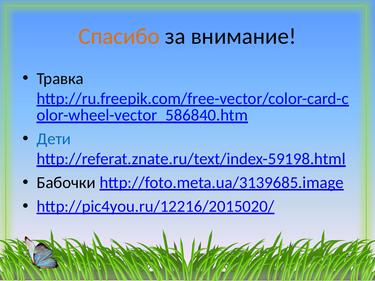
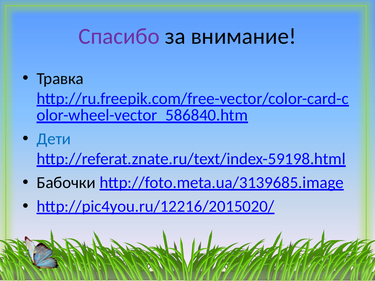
Спасибо colour: orange -> purple
